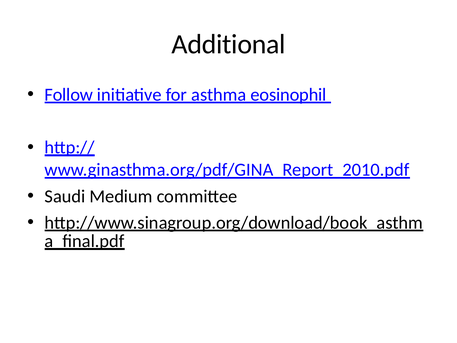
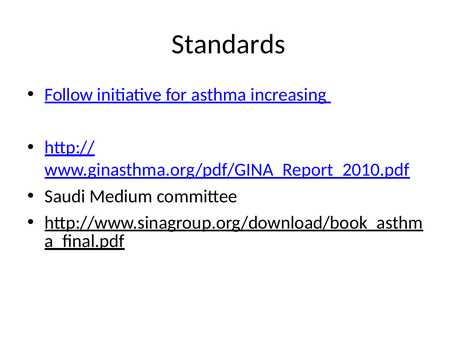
Additional: Additional -> Standards
eosinophil: eosinophil -> increasing
